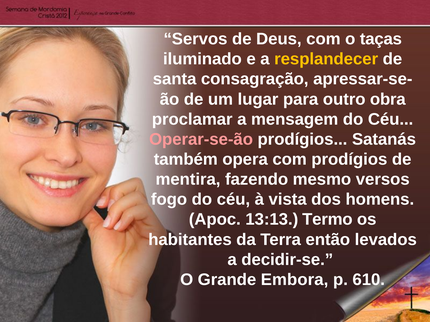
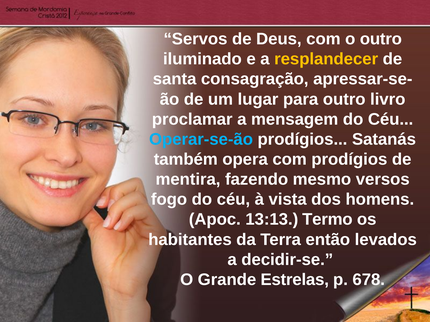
o taças: taças -> outro
obra: obra -> livro
Operar-se-ão colour: pink -> light blue
Embora: Embora -> Estrelas
610: 610 -> 678
